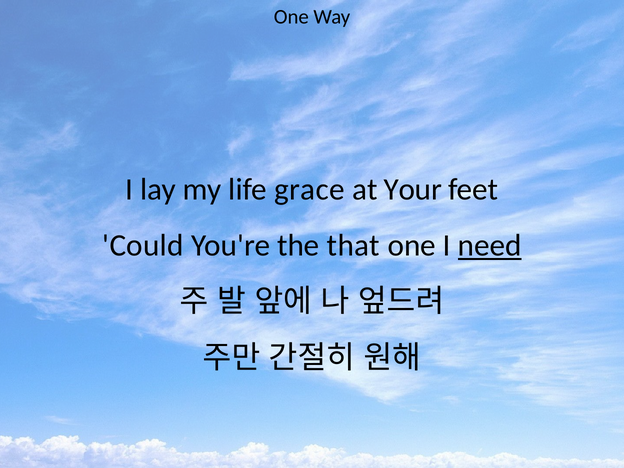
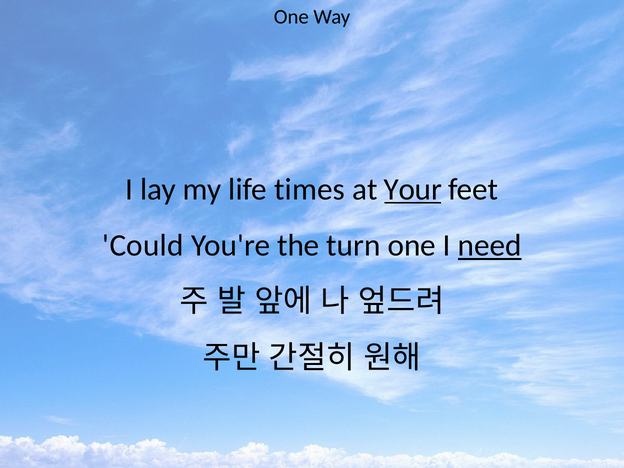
grace: grace -> times
Your underline: none -> present
that: that -> turn
